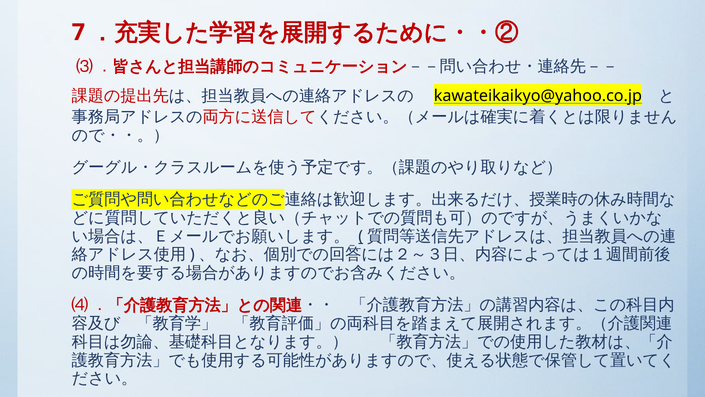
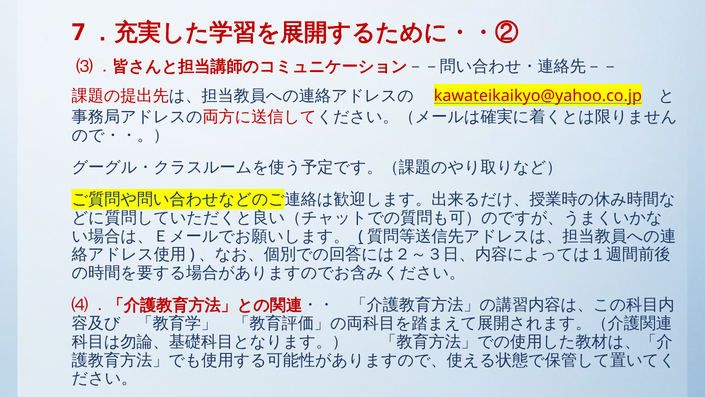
kawateikaikyo@yahoo.co.jp colour: black -> red
